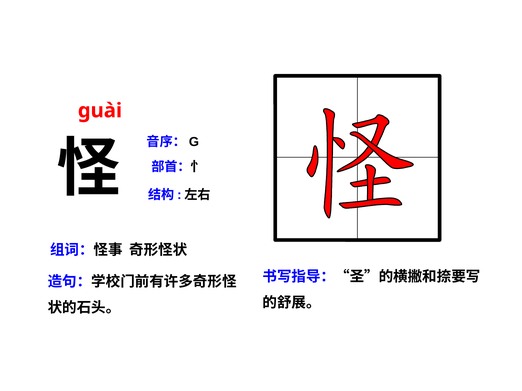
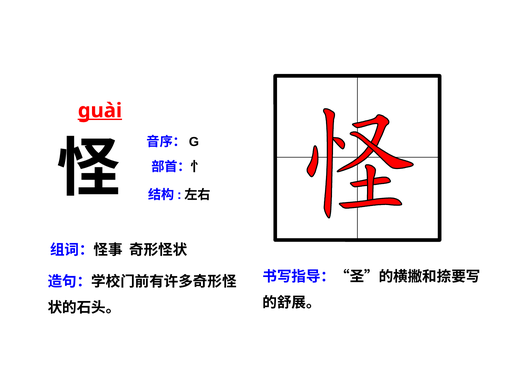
guài underline: none -> present
